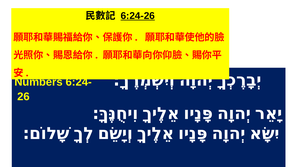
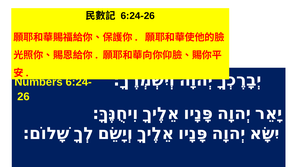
6:24-26 underline: present -> none
